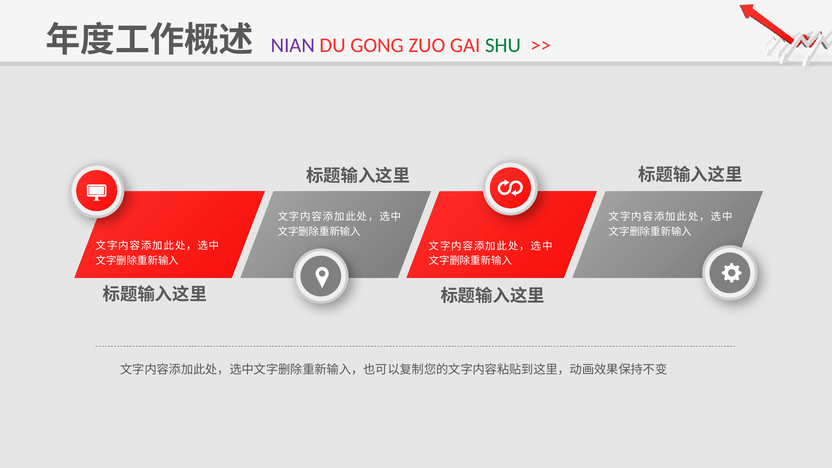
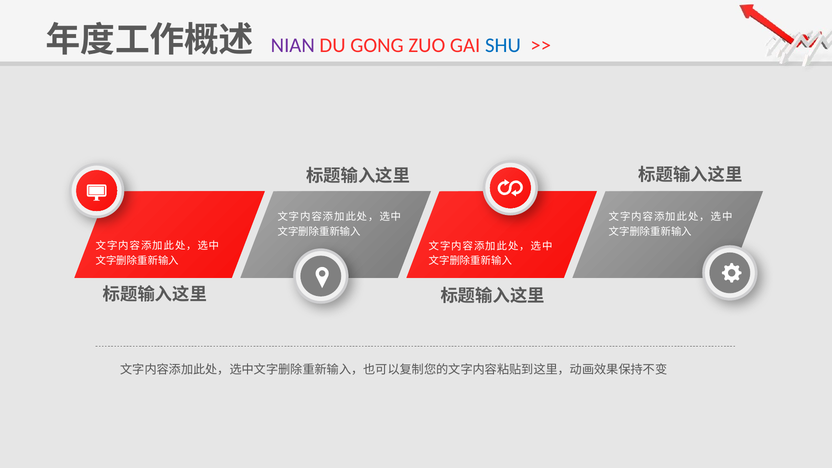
SHU colour: green -> blue
